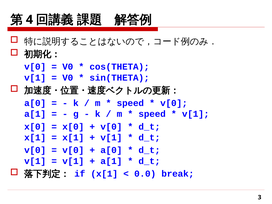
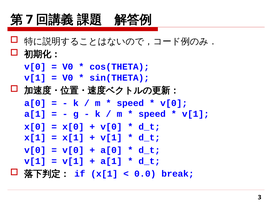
4: 4 -> 7
